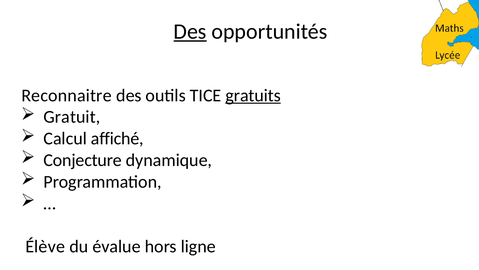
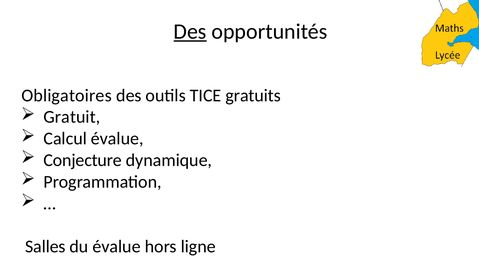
Reconnaitre: Reconnaitre -> Obligatoires
gratuits underline: present -> none
Calcul affiché: affiché -> évalue
Élève: Élève -> Salles
